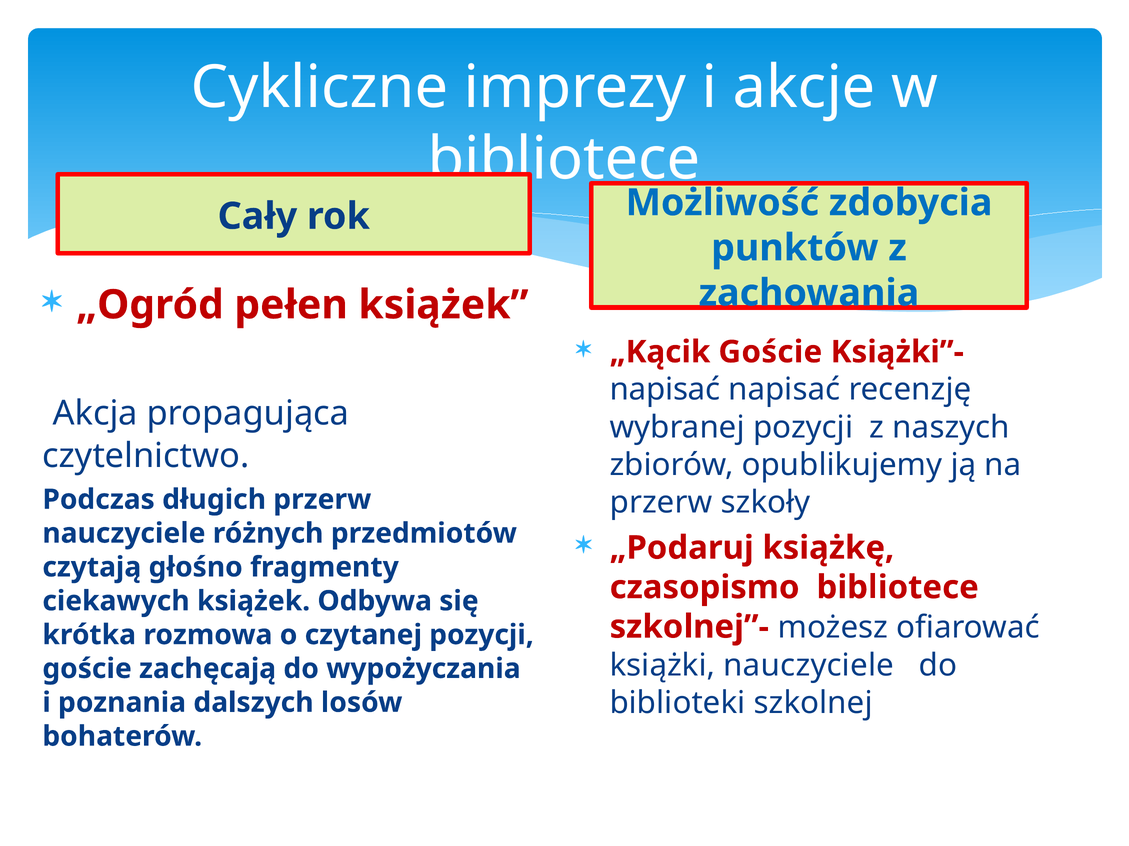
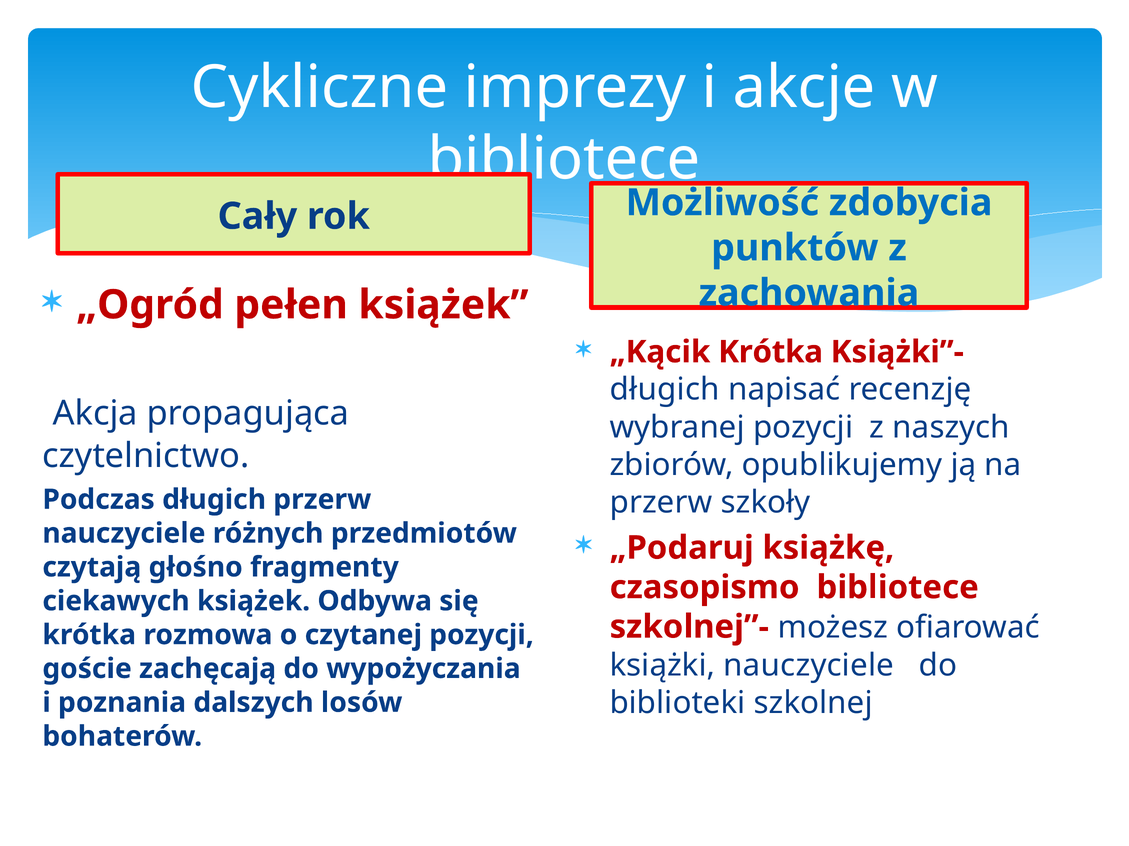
„Kącik Goście: Goście -> Krótka
napisać at (665, 390): napisać -> długich
